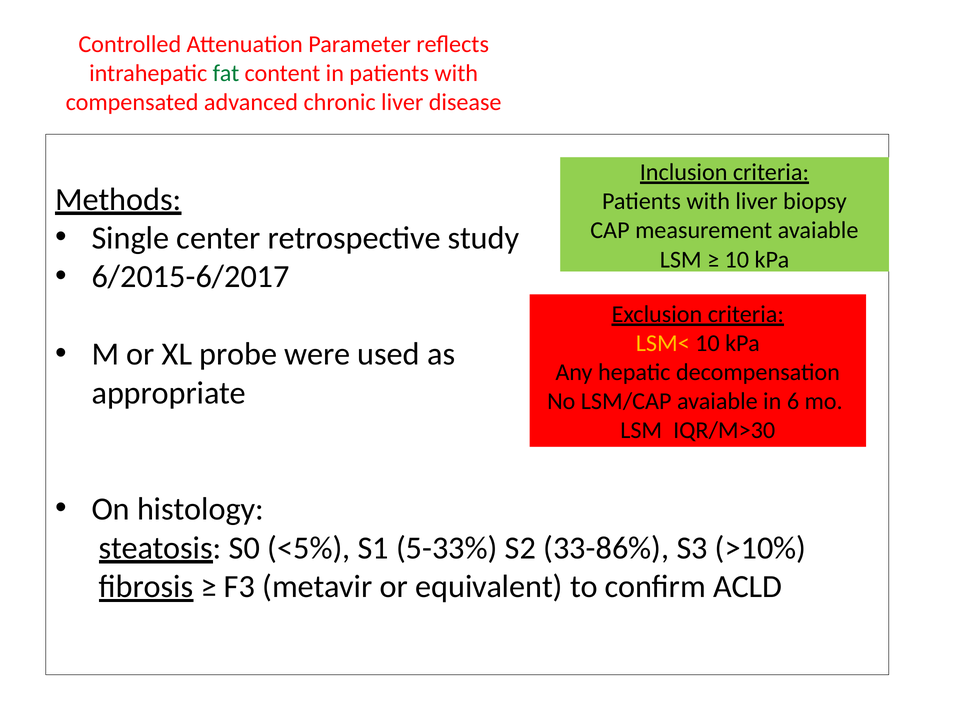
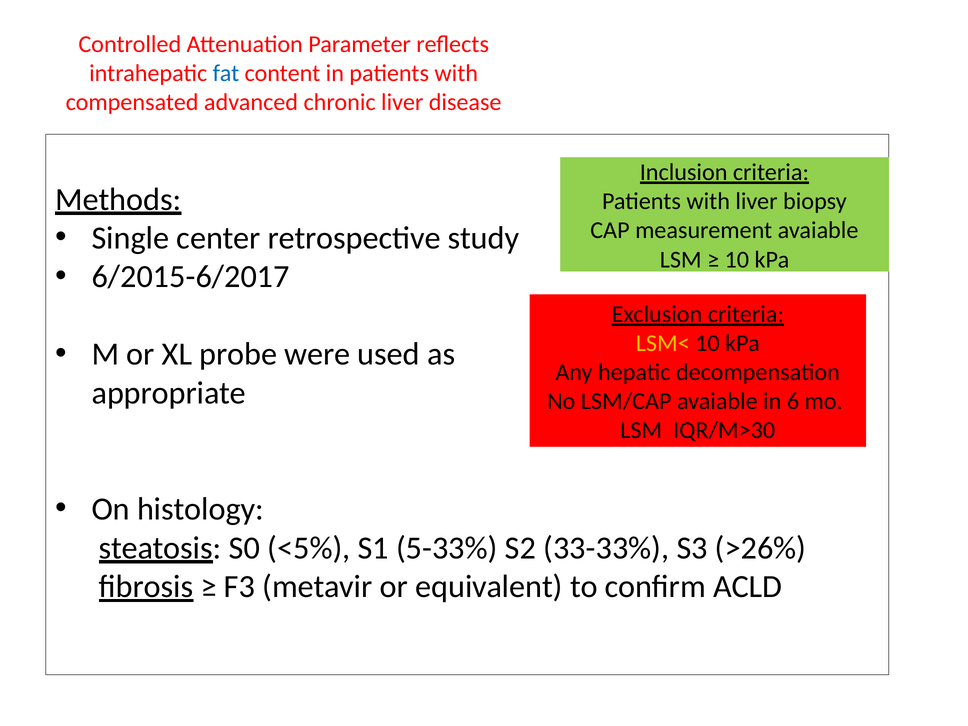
fat colour: green -> blue
33-86%: 33-86% -> 33-33%
>10%: >10% -> >26%
